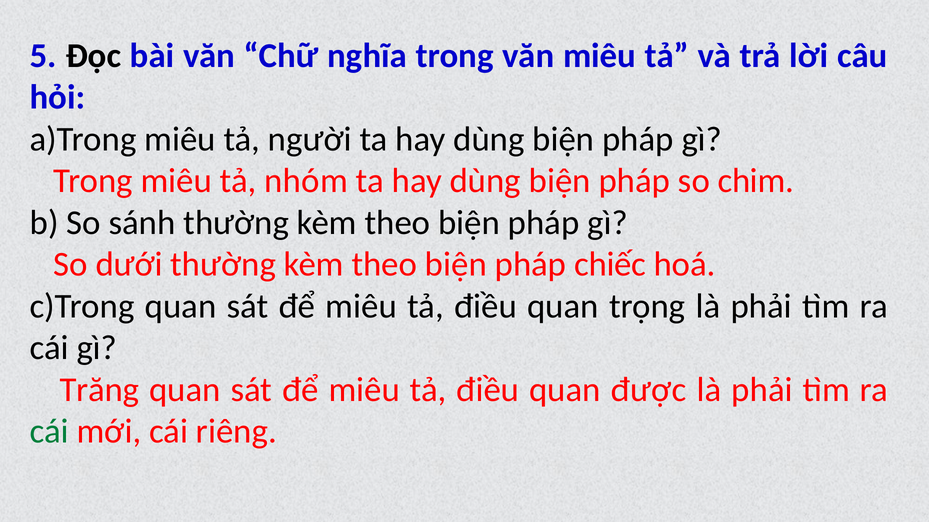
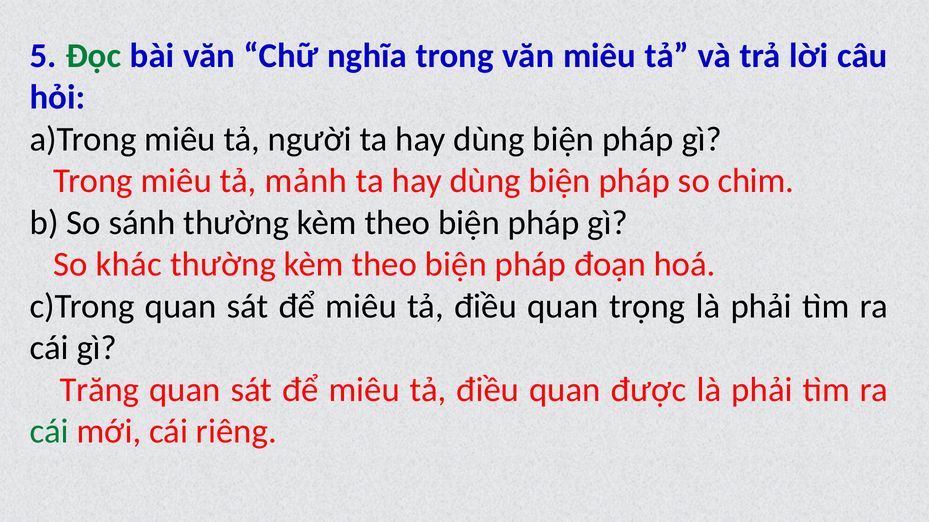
Đọc colour: black -> green
nhóm: nhóm -> mảnh
dưới: dưới -> khác
chiếc: chiếc -> đoạn
